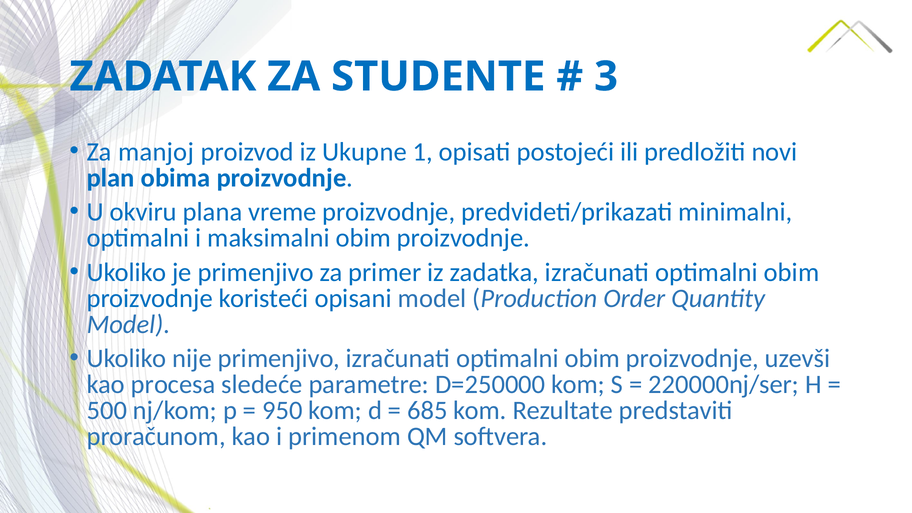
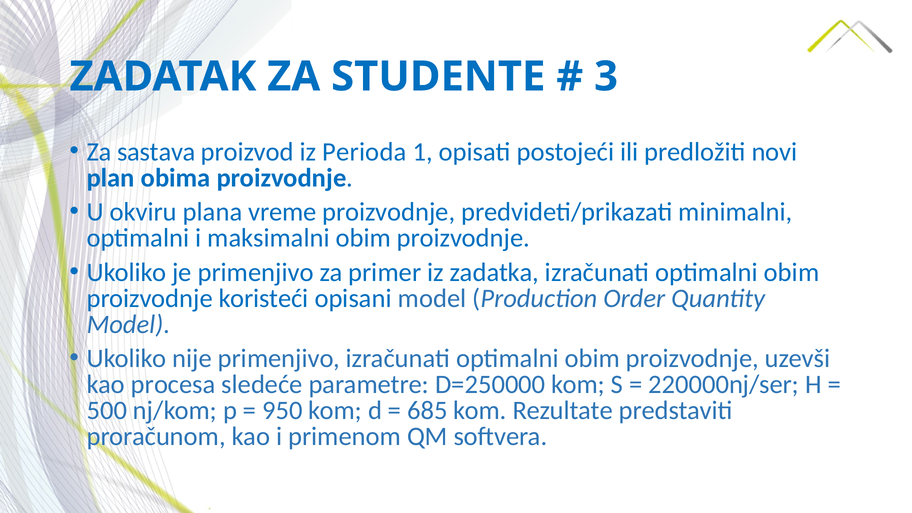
manjoj: manjoj -> sastava
Ukupne: Ukupne -> Perioda
